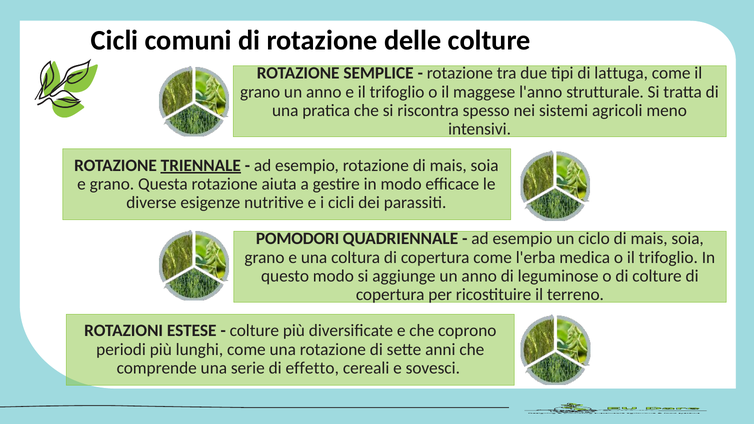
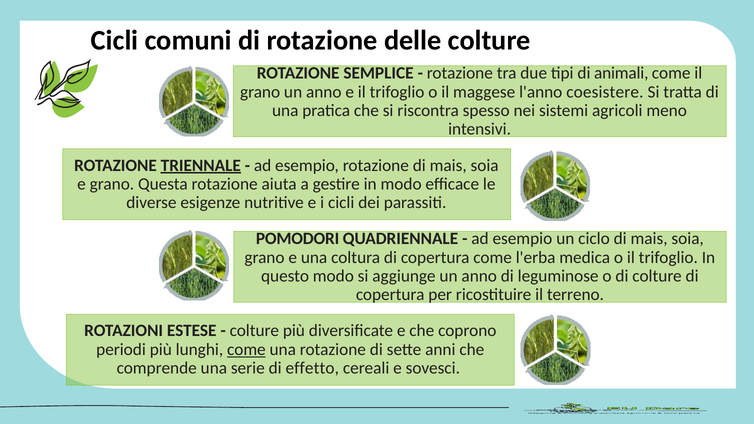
lattuga: lattuga -> animali
strutturale: strutturale -> coesistere
come at (246, 349) underline: none -> present
